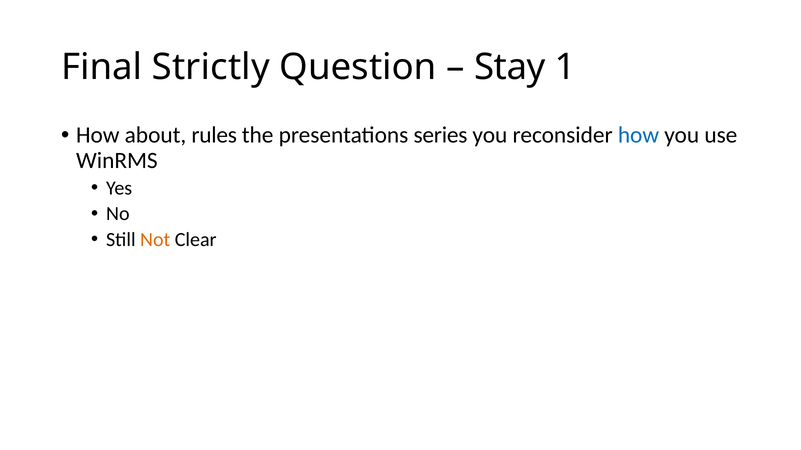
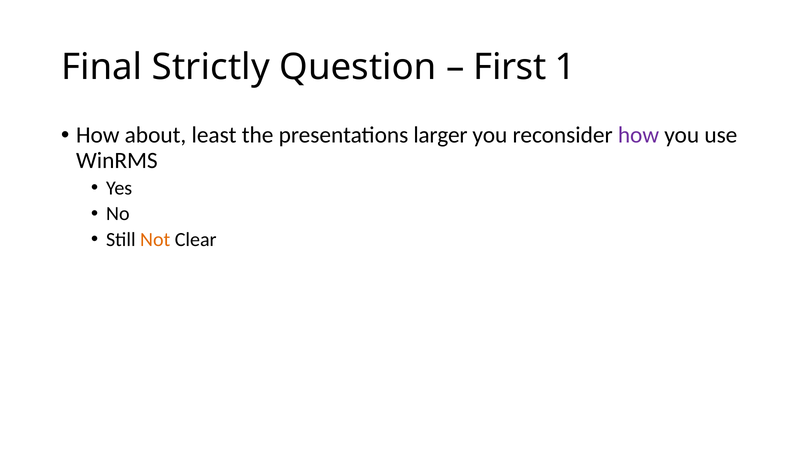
Stay: Stay -> First
rules: rules -> least
series: series -> larger
how at (638, 135) colour: blue -> purple
